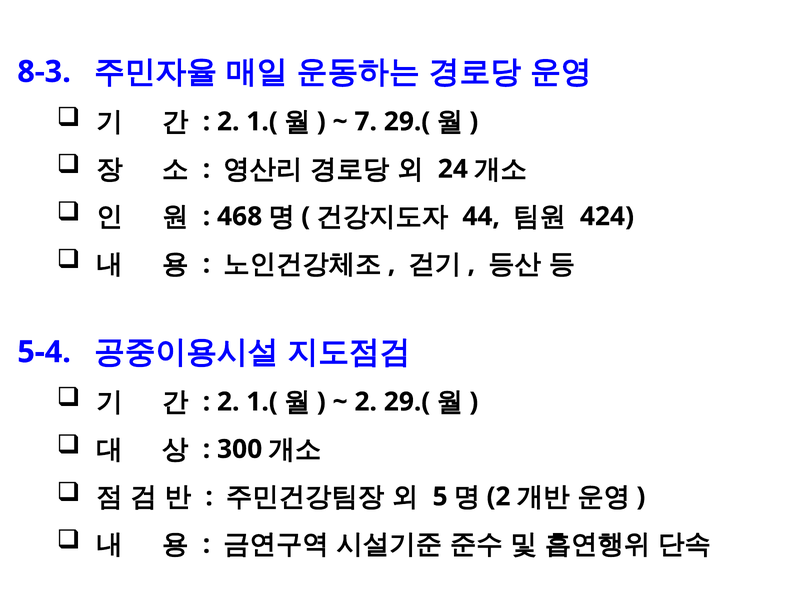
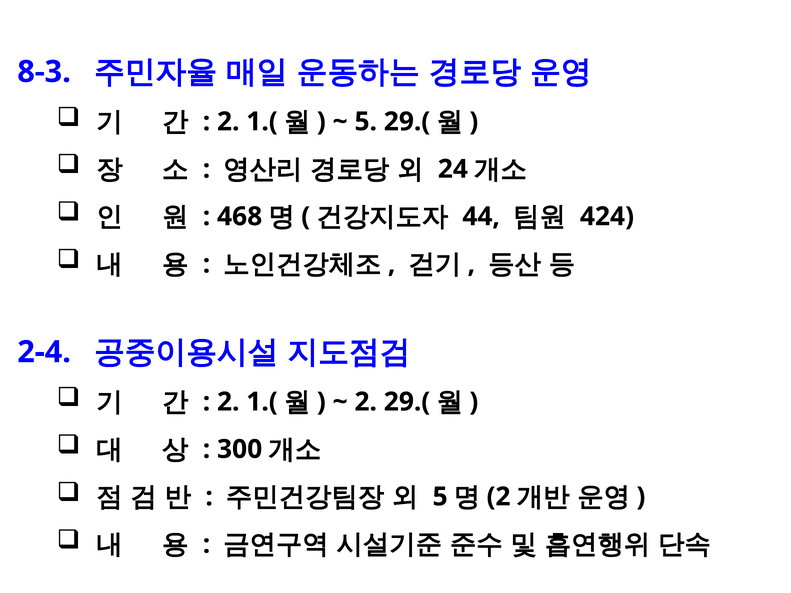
7 at (366, 122): 7 -> 5
5-4: 5-4 -> 2-4
